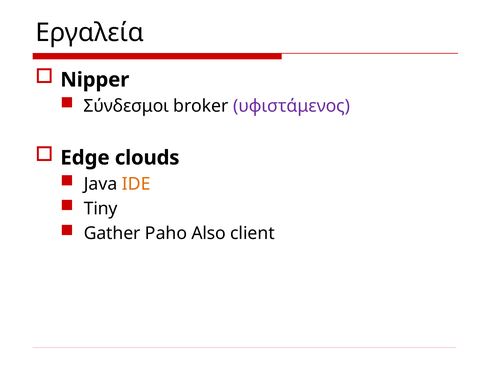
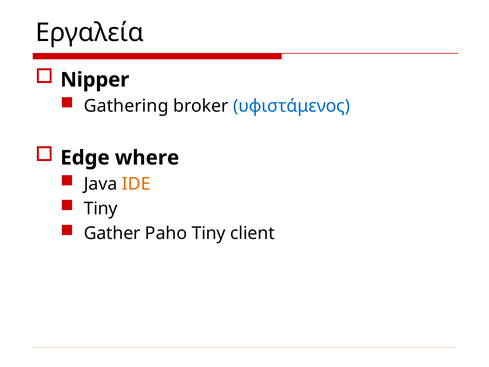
Σύνδεσμοι: Σύνδεσμοι -> Gathering
υφιστάμενος colour: purple -> blue
clouds: clouds -> where
Paho Also: Also -> Tiny
